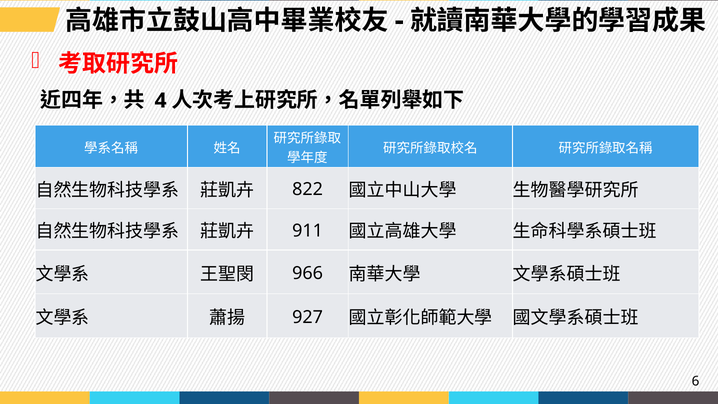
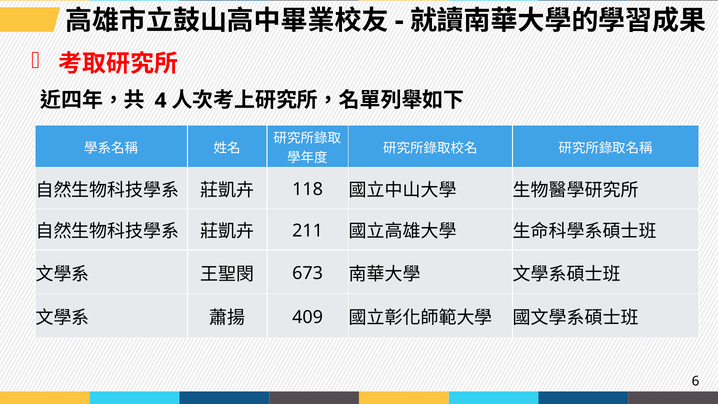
822: 822 -> 118
911: 911 -> 211
966: 966 -> 673
927: 927 -> 409
